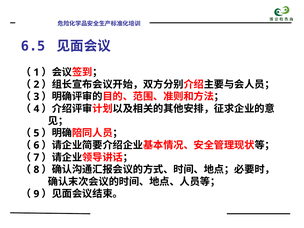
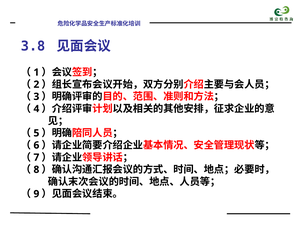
6.5: 6.5 -> 3.8
